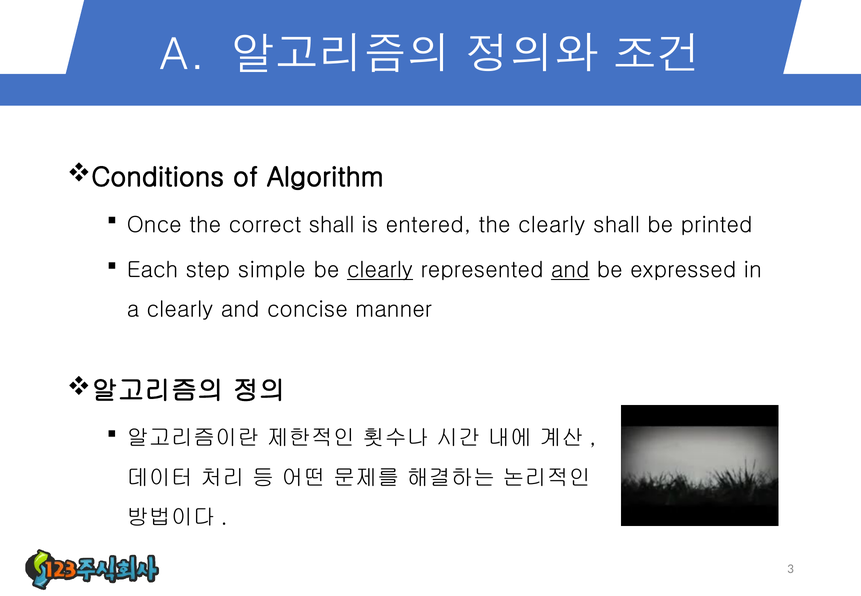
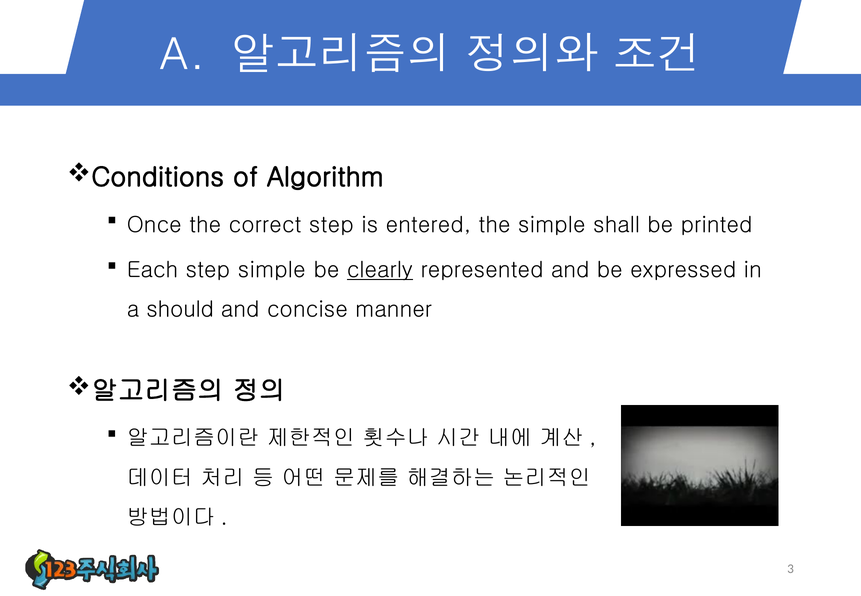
correct shall: shall -> step
the clearly: clearly -> simple
and at (570, 270) underline: present -> none
a clearly: clearly -> should
